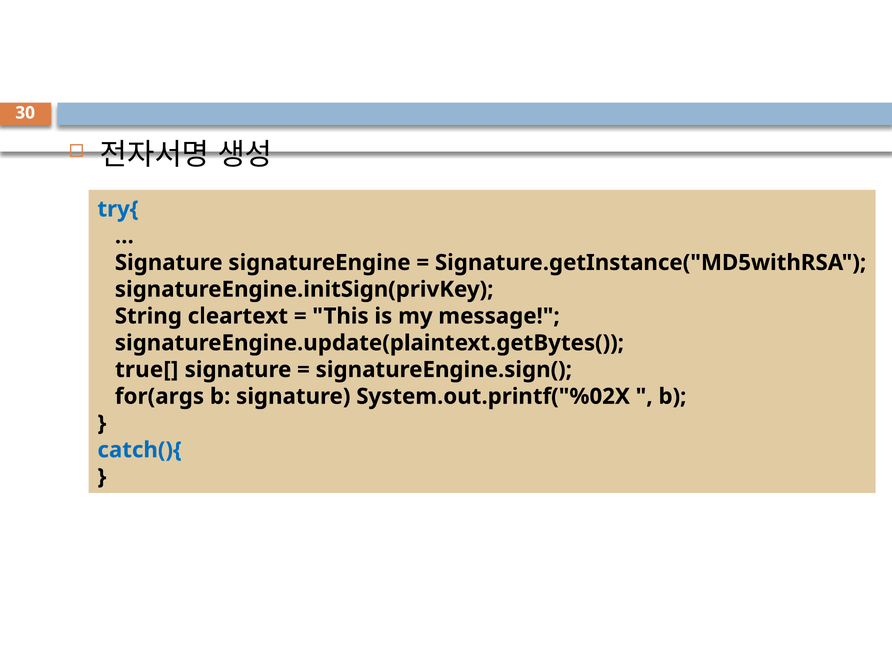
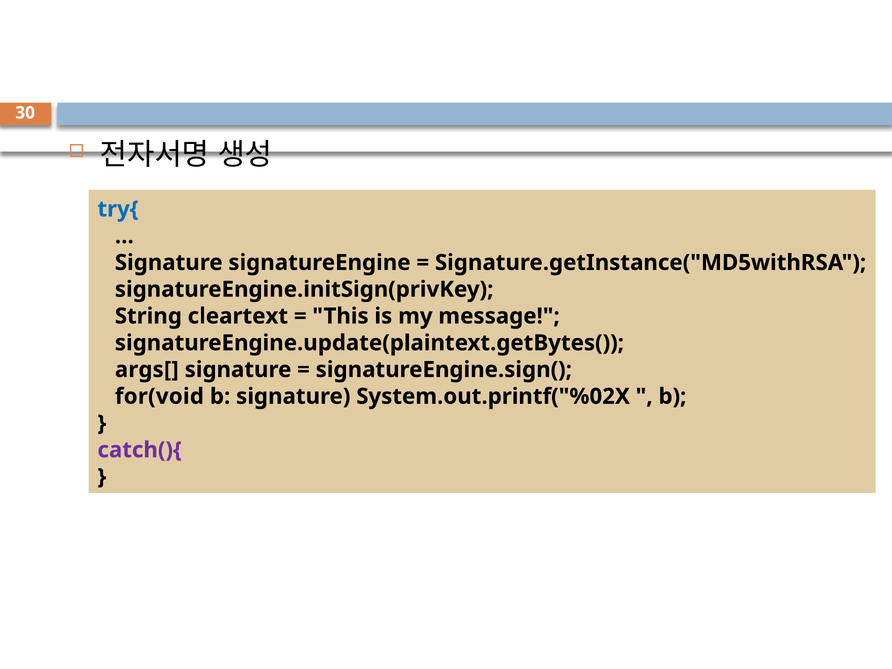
true[: true[ -> args[
for(args: for(args -> for(void
catch(){ colour: blue -> purple
